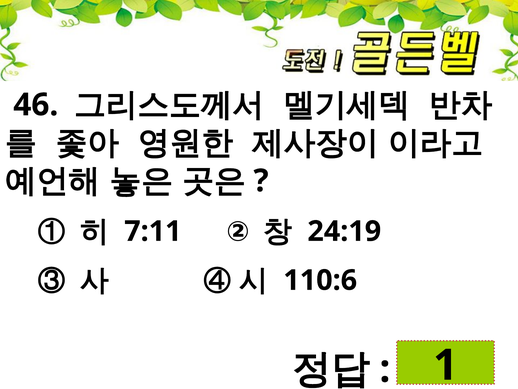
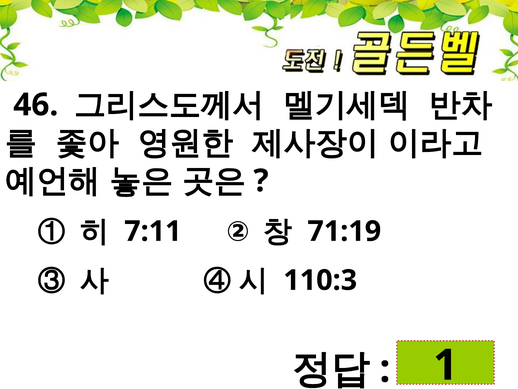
24:19: 24:19 -> 71:19
110:6: 110:6 -> 110:3
